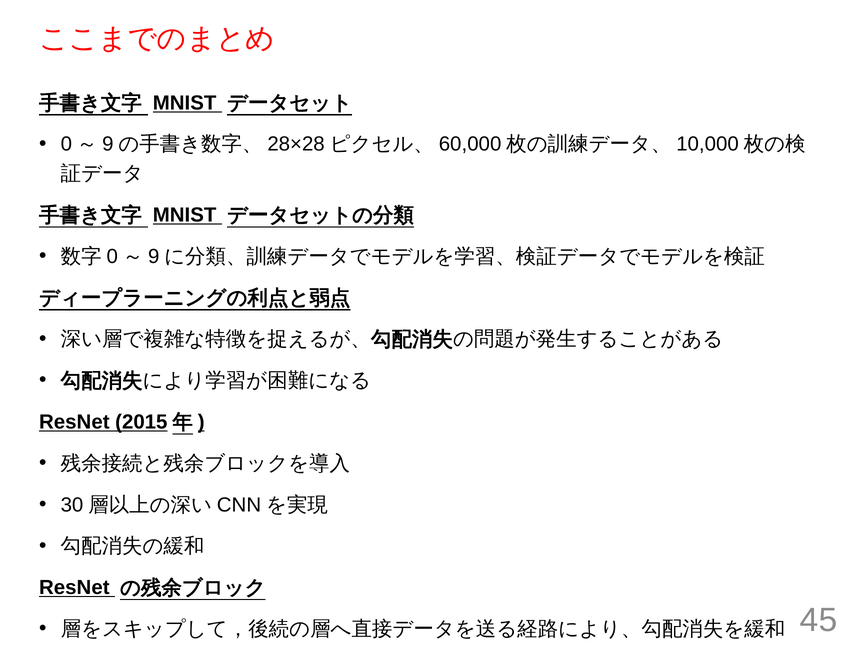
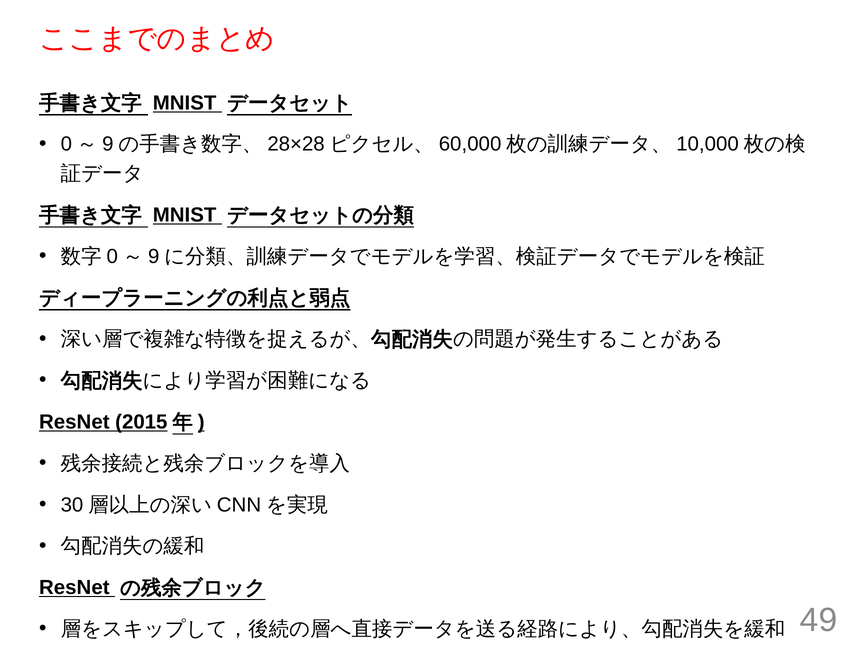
45: 45 -> 49
